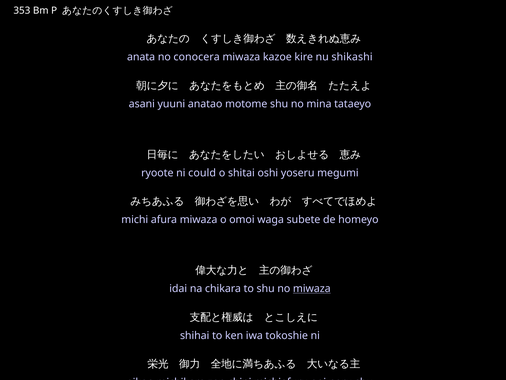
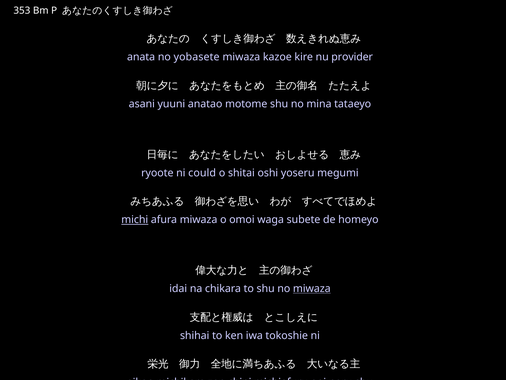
conocera: conocera -> yobasete
shikashi: shikashi -> provider
michi underline: none -> present
